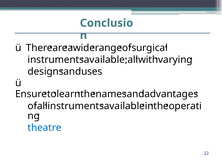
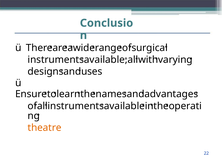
theatre colour: blue -> orange
